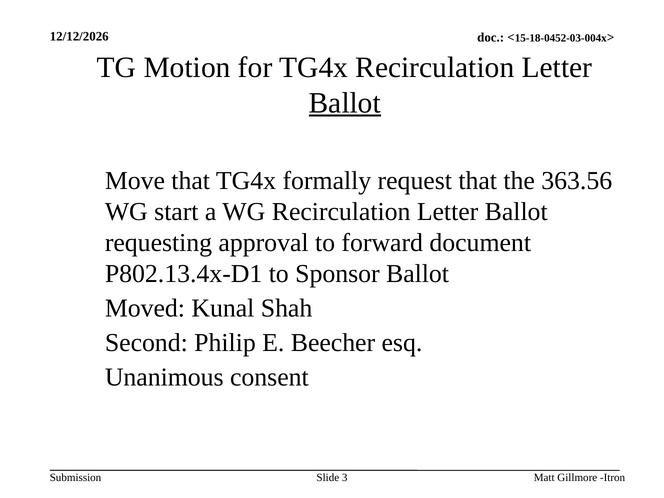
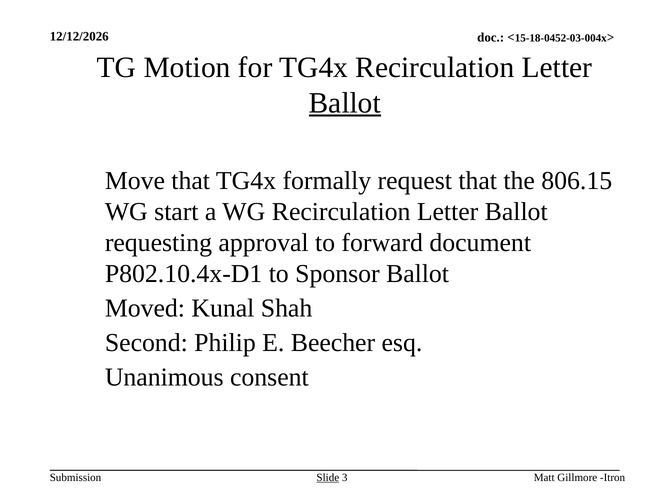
363.56: 363.56 -> 806.15
P802.13.4x-D1: P802.13.4x-D1 -> P802.10.4x-D1
Slide underline: none -> present
